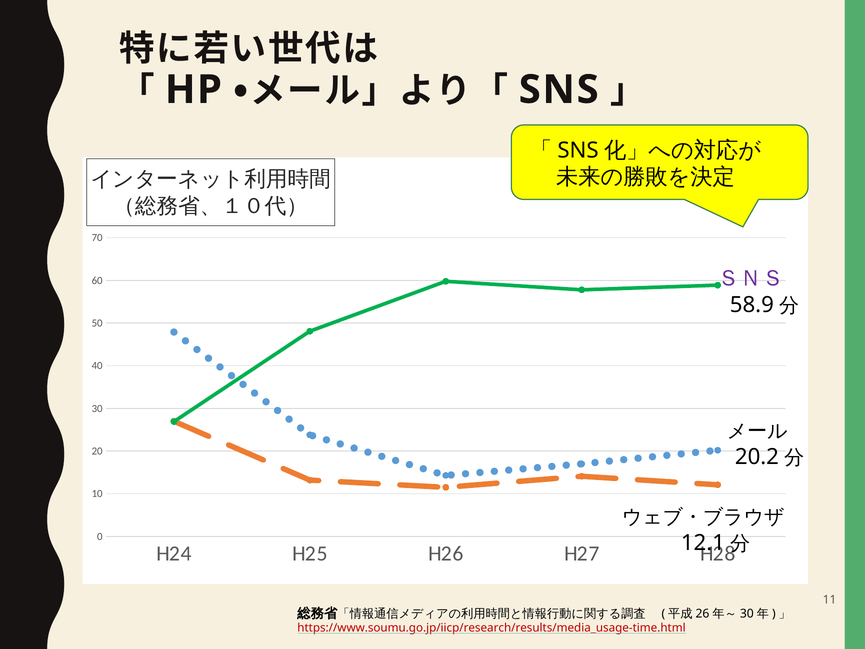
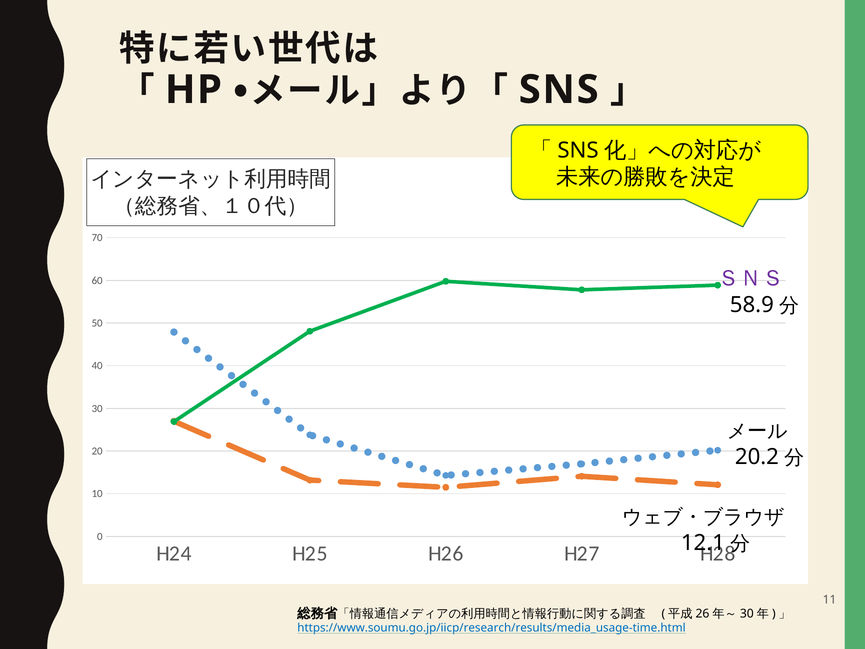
https://www.soumu.go.jp/iicp/research/results/media_usage-time.html colour: red -> blue
